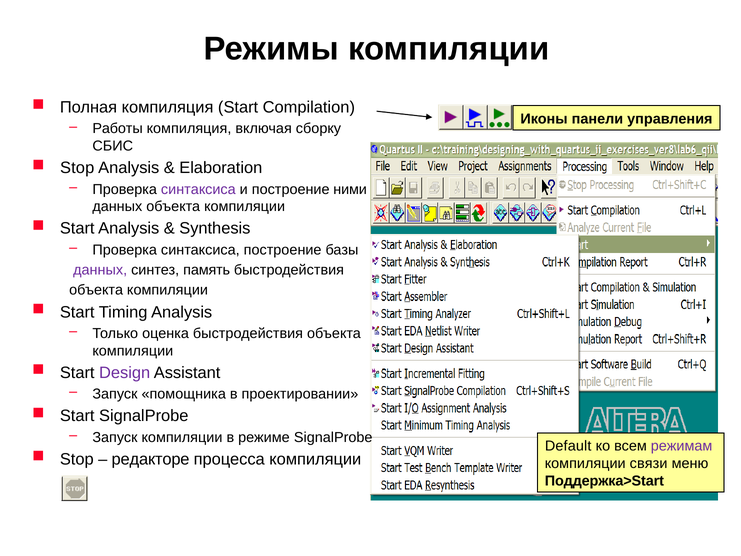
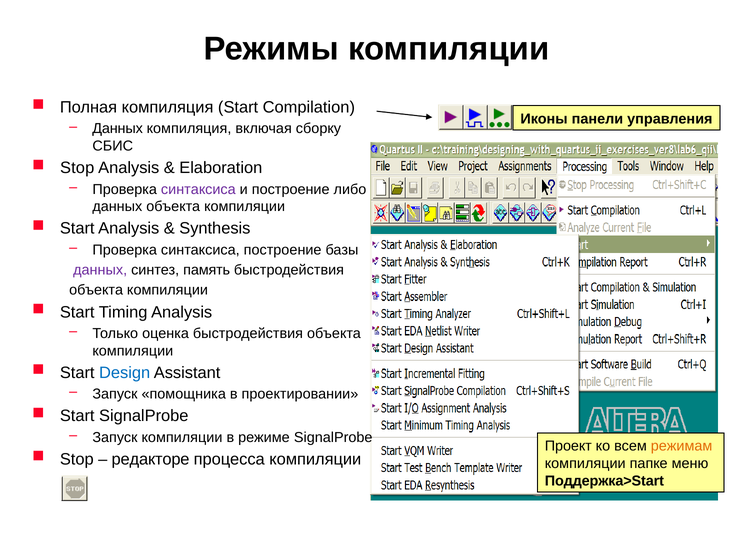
Работы at (118, 129): Работы -> Данных
ними: ними -> либо
Design colour: purple -> blue
Default: Default -> Проект
режимам colour: purple -> orange
связи: связи -> папке
